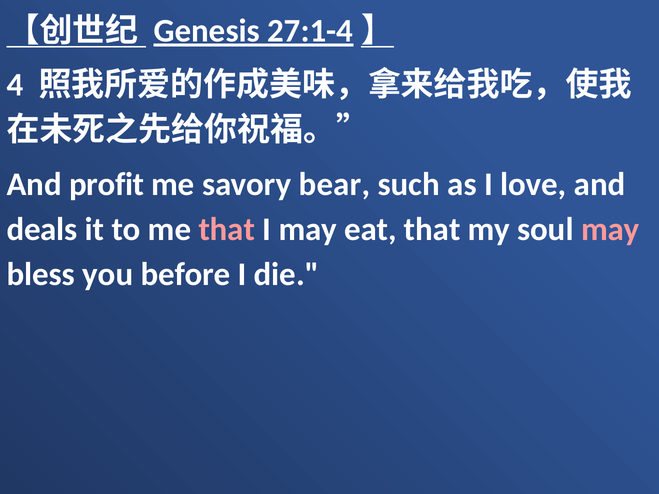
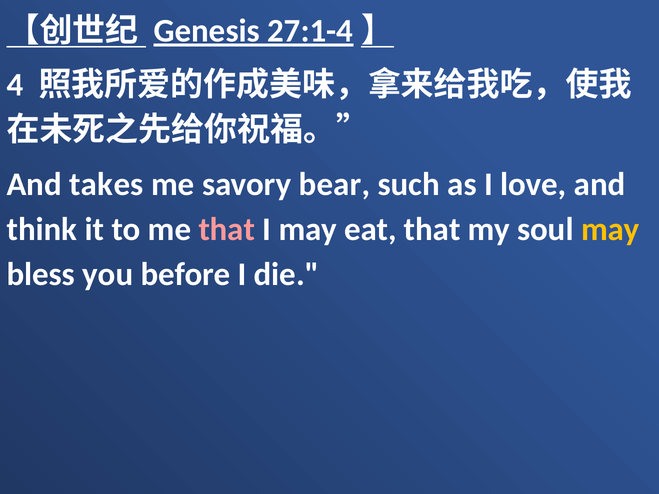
profit: profit -> takes
deals: deals -> think
may at (610, 229) colour: pink -> yellow
